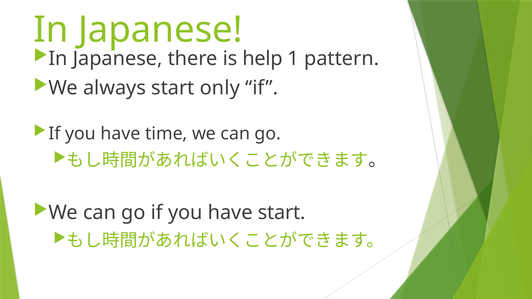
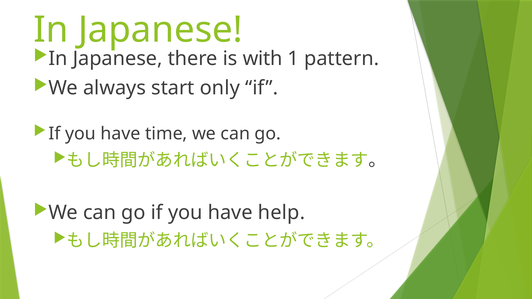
help: help -> with
have start: start -> help
